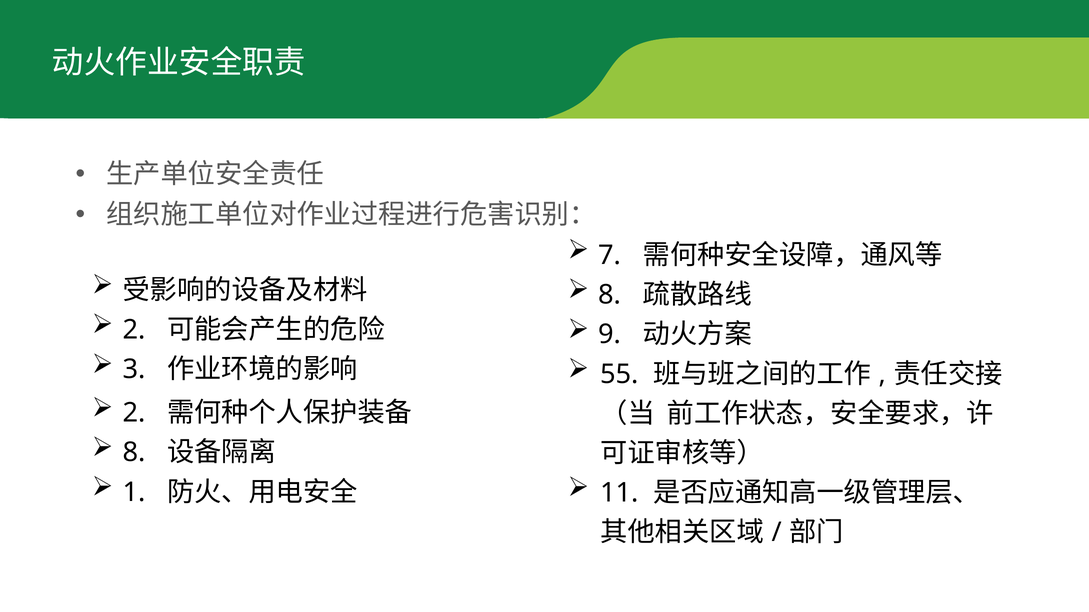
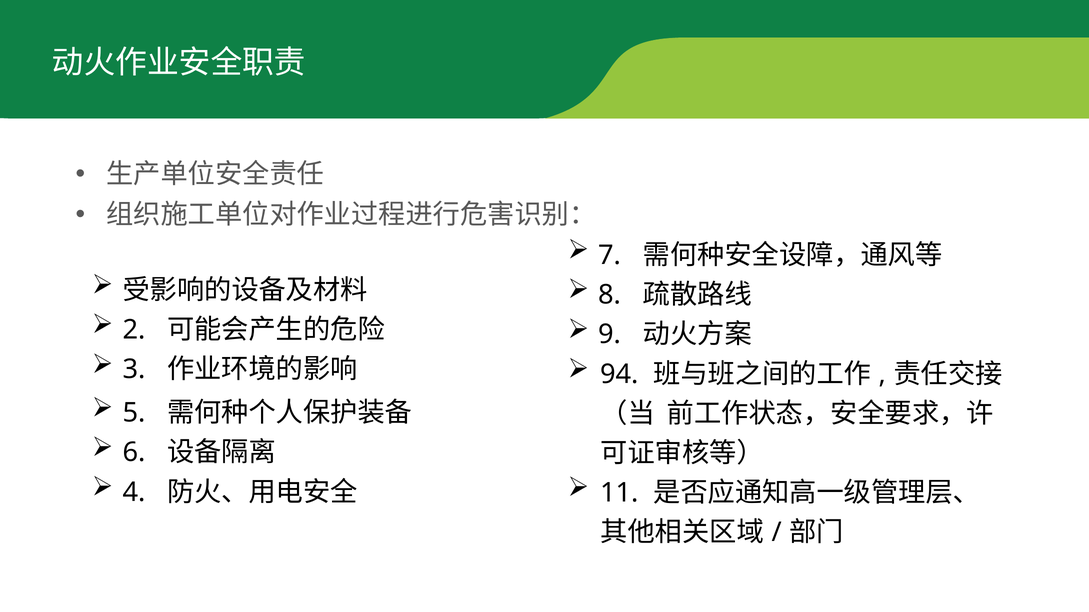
55: 55 -> 94
2 at (134, 413): 2 -> 5
8 at (134, 453): 8 -> 6
1: 1 -> 4
